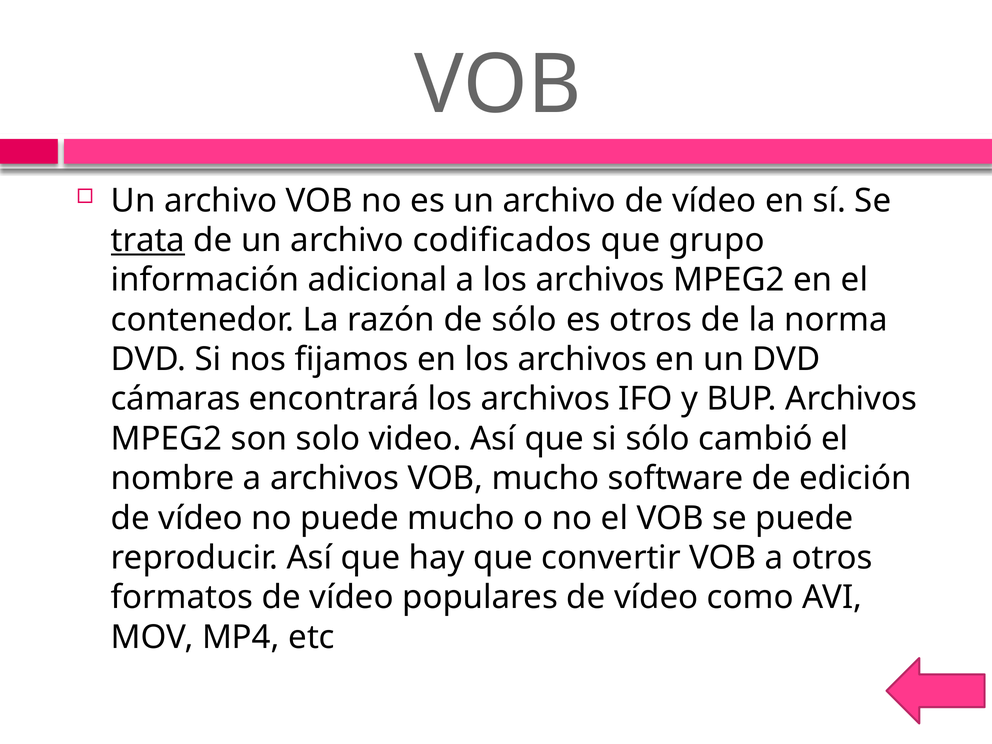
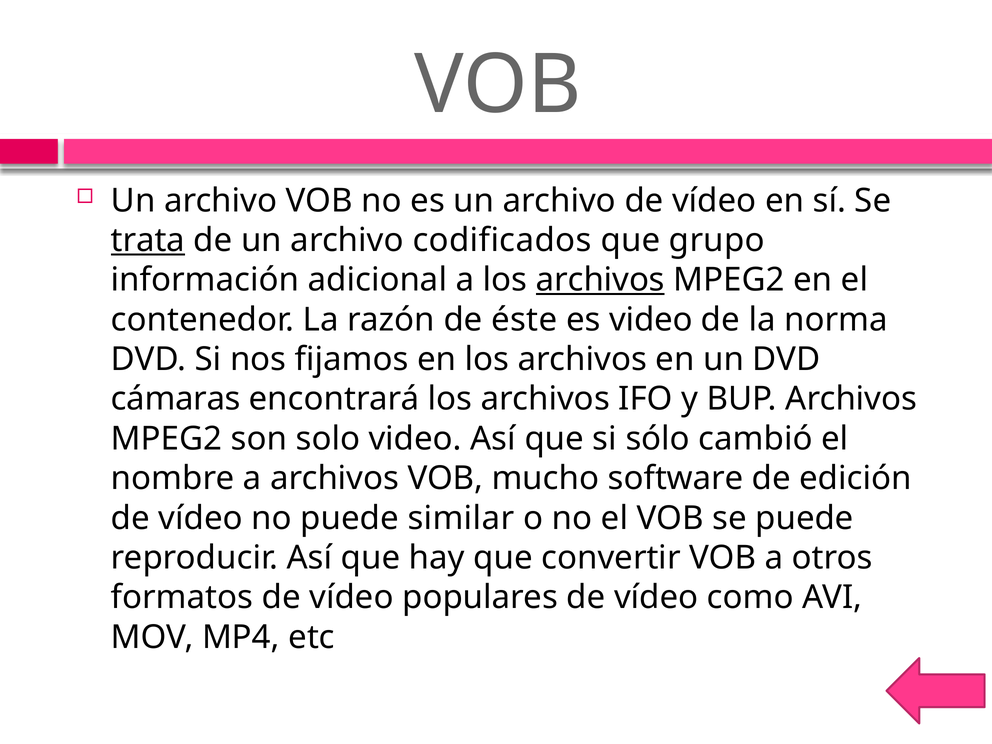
archivos at (600, 280) underline: none -> present
de sólo: sólo -> éste
es otros: otros -> video
puede mucho: mucho -> similar
